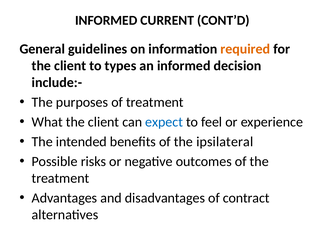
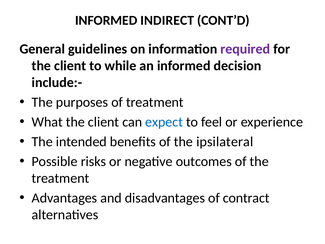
CURRENT: CURRENT -> INDIRECT
required colour: orange -> purple
types: types -> while
